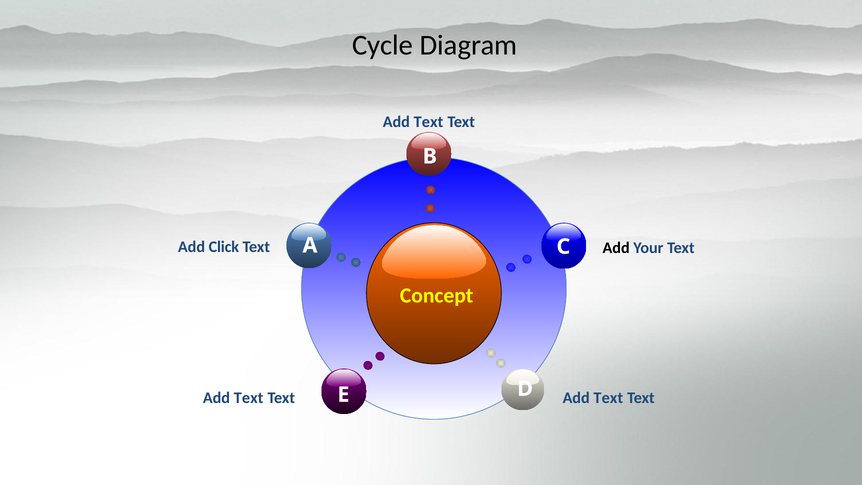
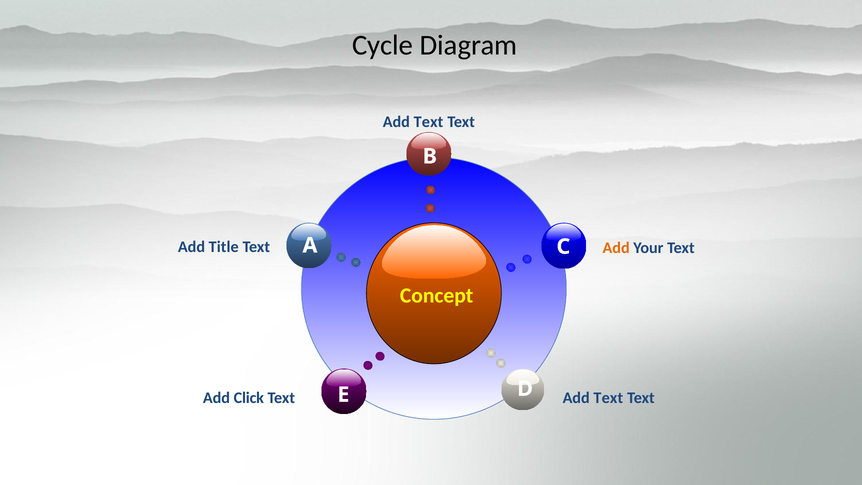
Click: Click -> Title
Add at (616, 248) colour: black -> orange
Text at (249, 398): Text -> Click
